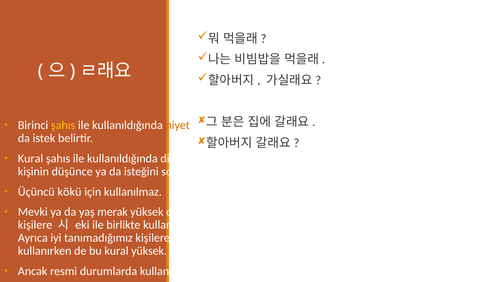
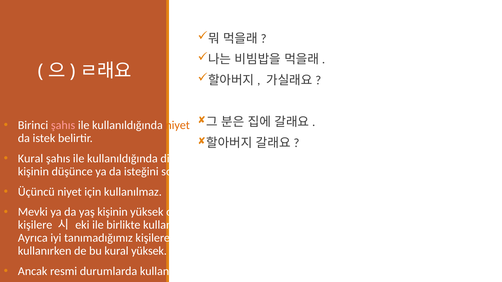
şahıs at (63, 125) colour: yellow -> pink
Üçüncü kökü: kökü -> niyet
yaş merak: merak -> kişinin
